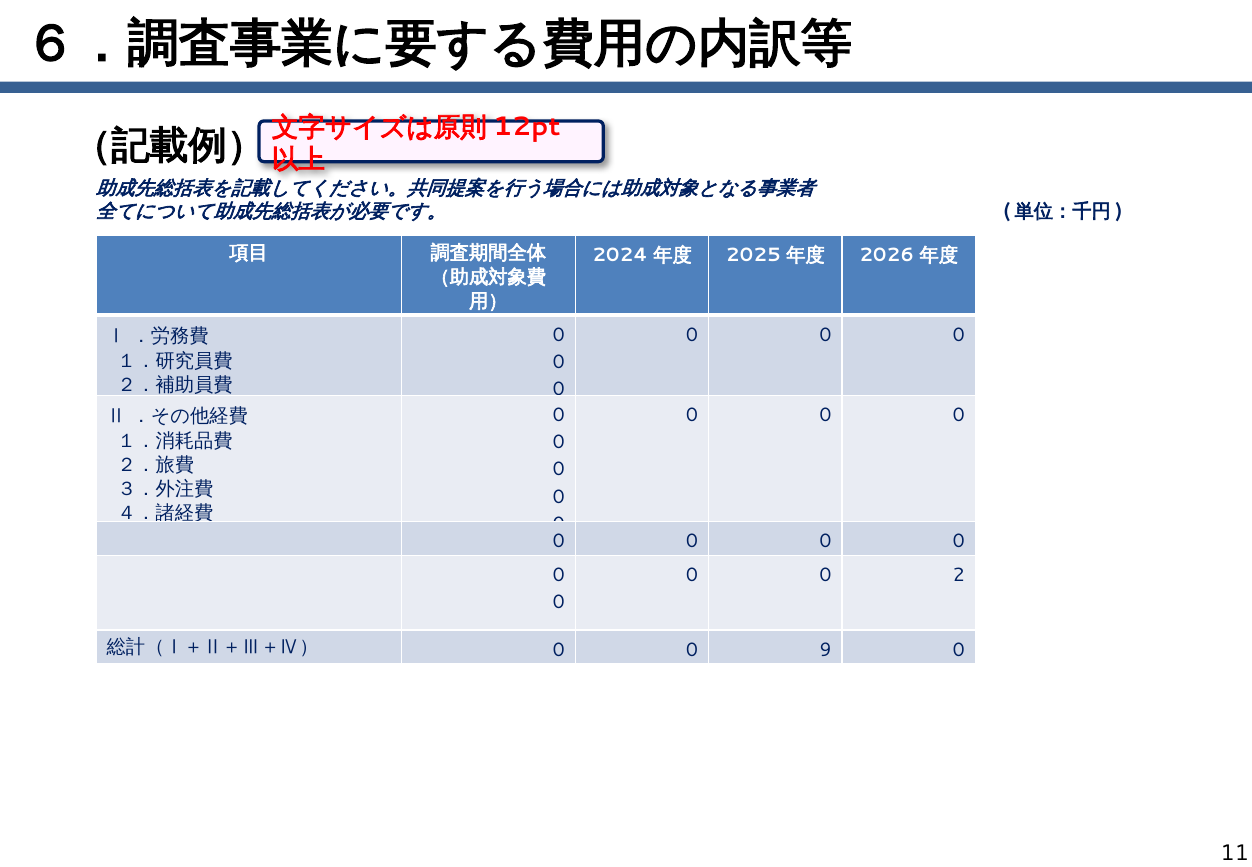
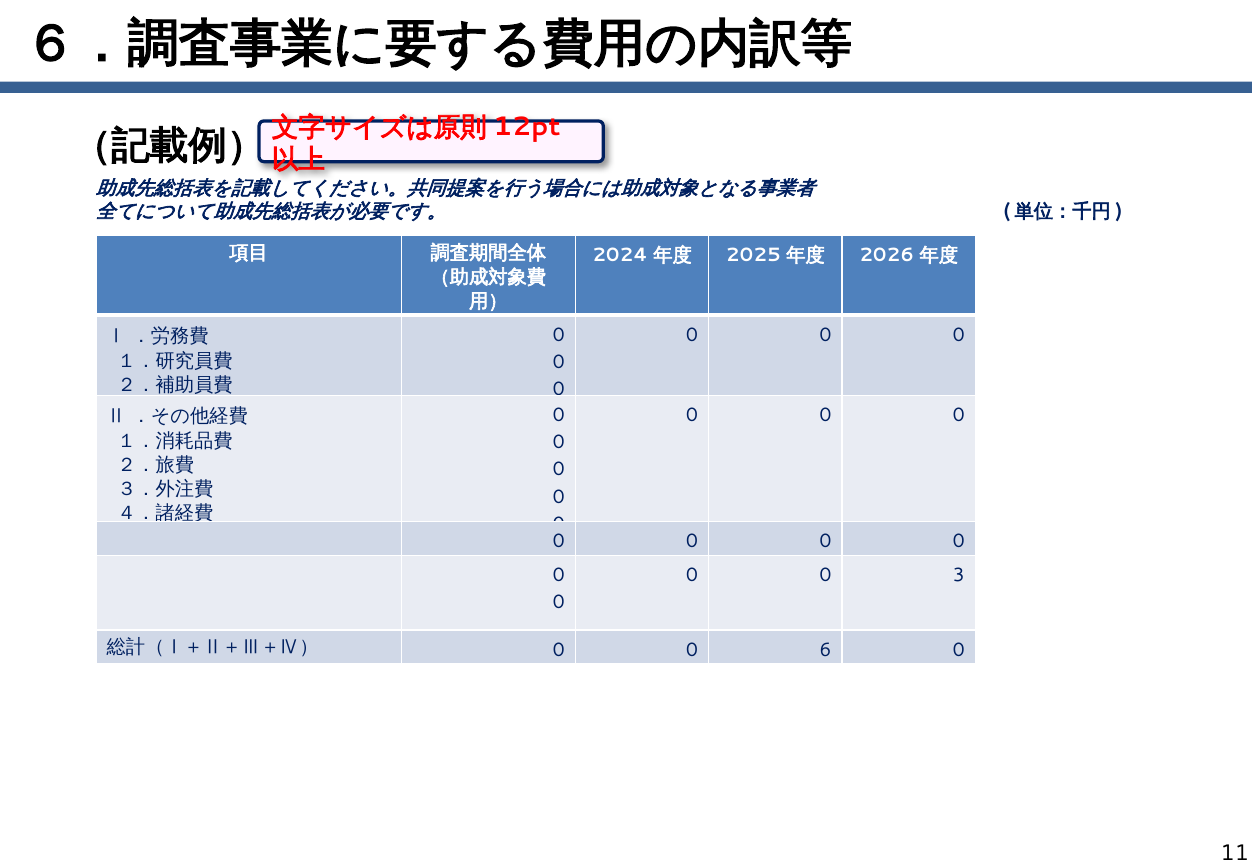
2: 2 -> 3
9: 9 -> 6
